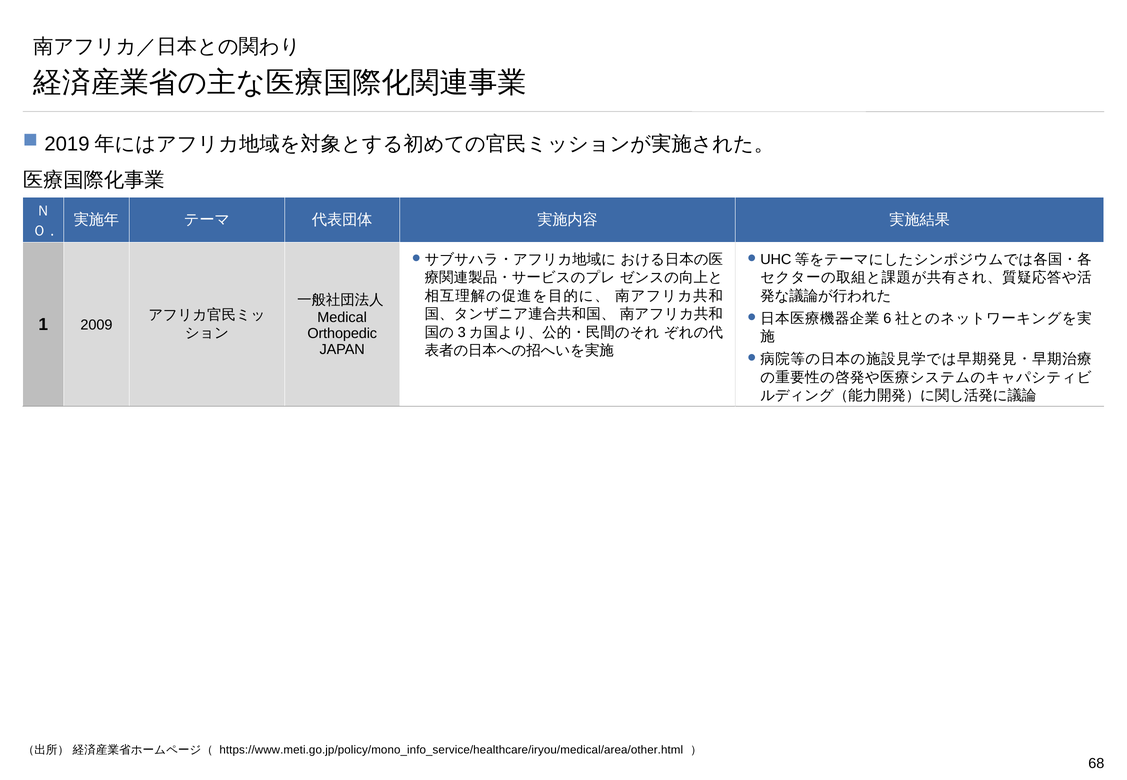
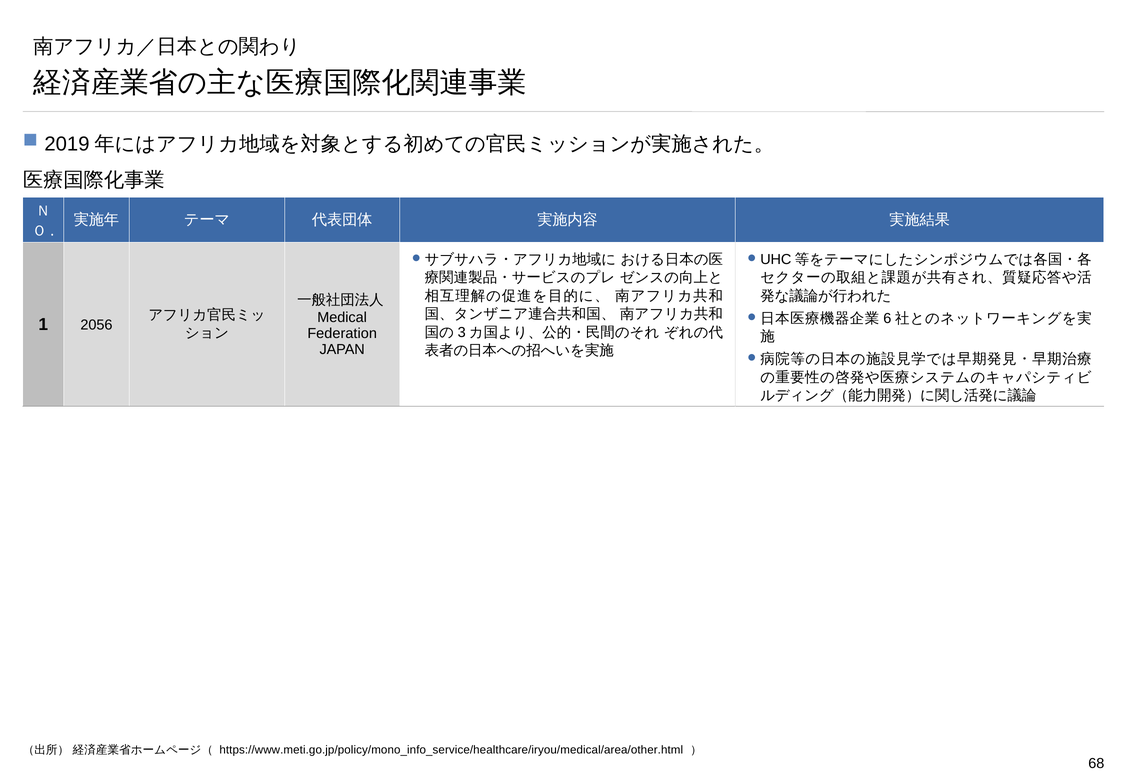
2009: 2009 -> 2056
Orthopedic: Orthopedic -> Federation
